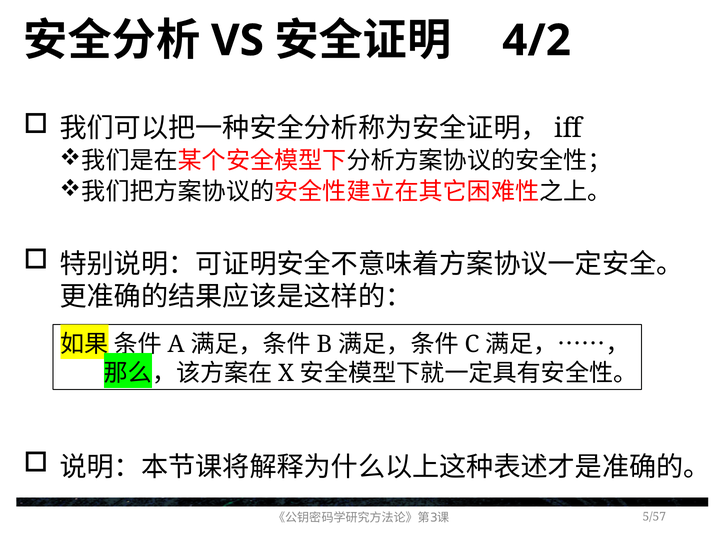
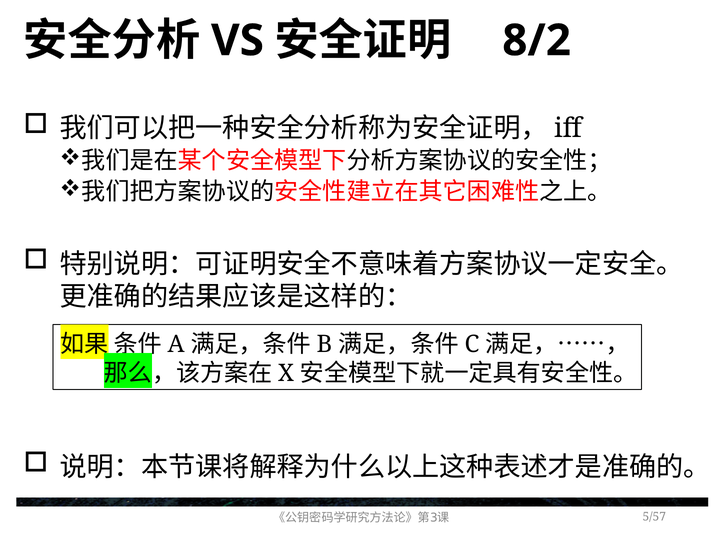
4/2: 4/2 -> 8/2
